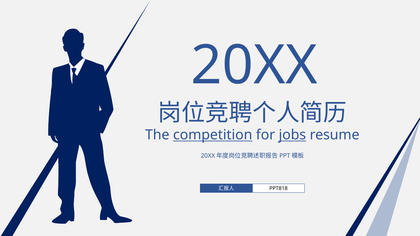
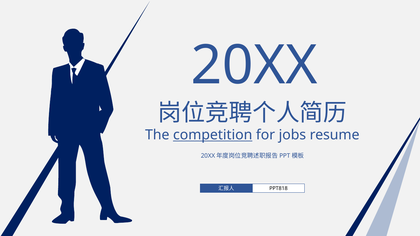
jobs underline: present -> none
